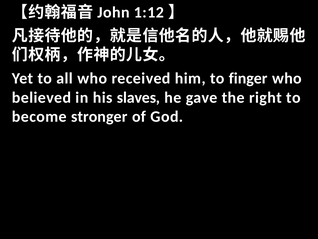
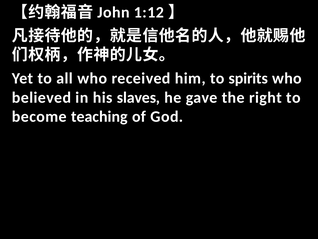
finger: finger -> spirits
stronger: stronger -> teaching
